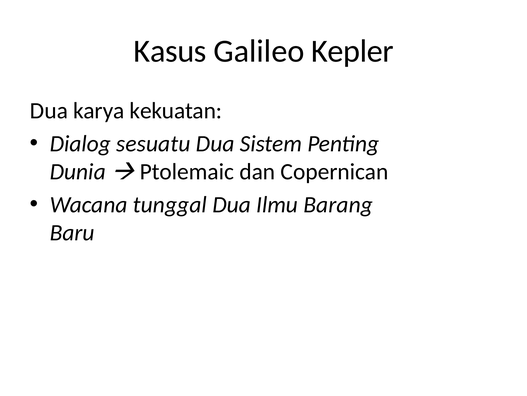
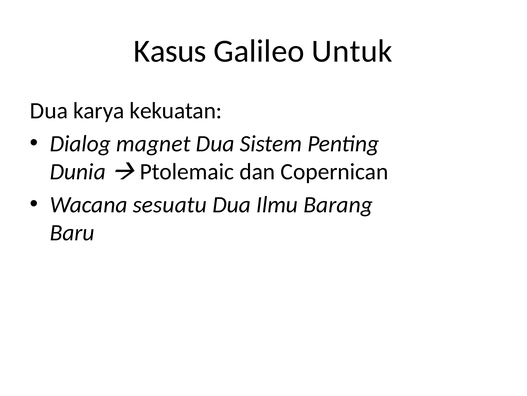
Kepler: Kepler -> Untuk
sesuatu: sesuatu -> magnet
tunggal: tunggal -> sesuatu
